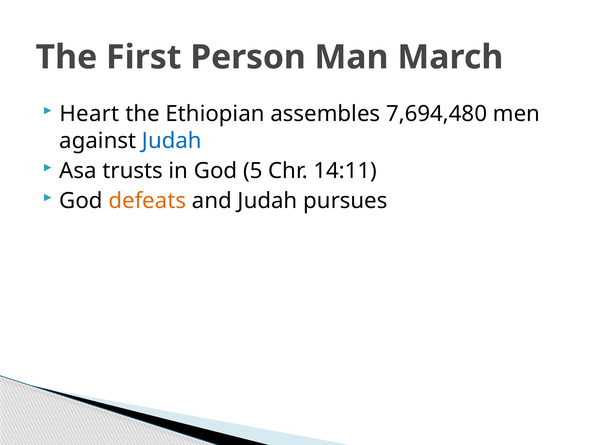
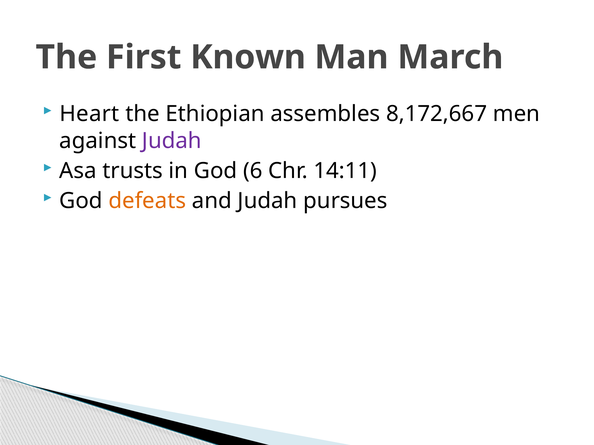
Person: Person -> Known
7,694,480: 7,694,480 -> 8,172,667
Judah at (172, 141) colour: blue -> purple
5: 5 -> 6
